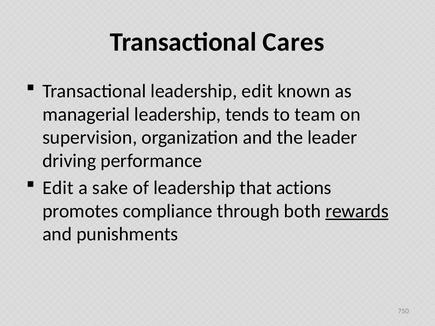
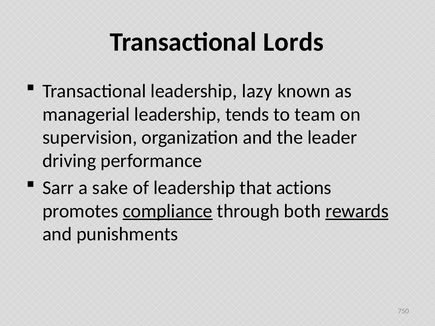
Cares: Cares -> Lords
leadership edit: edit -> lazy
Edit at (58, 188): Edit -> Sarr
compliance underline: none -> present
